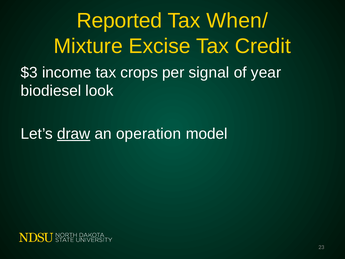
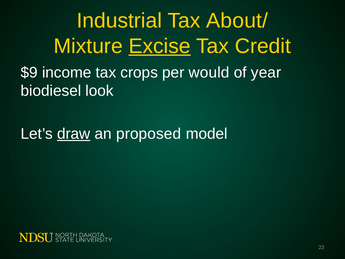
Reported: Reported -> Industrial
When/: When/ -> About/
Excise underline: none -> present
$3: $3 -> $9
signal: signal -> would
operation: operation -> proposed
